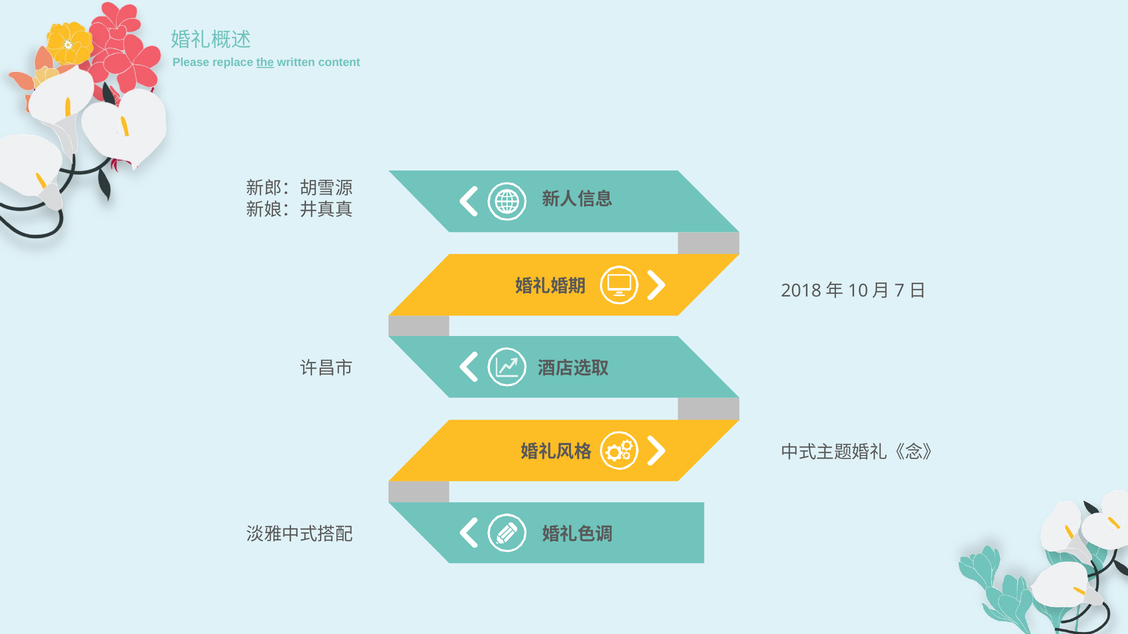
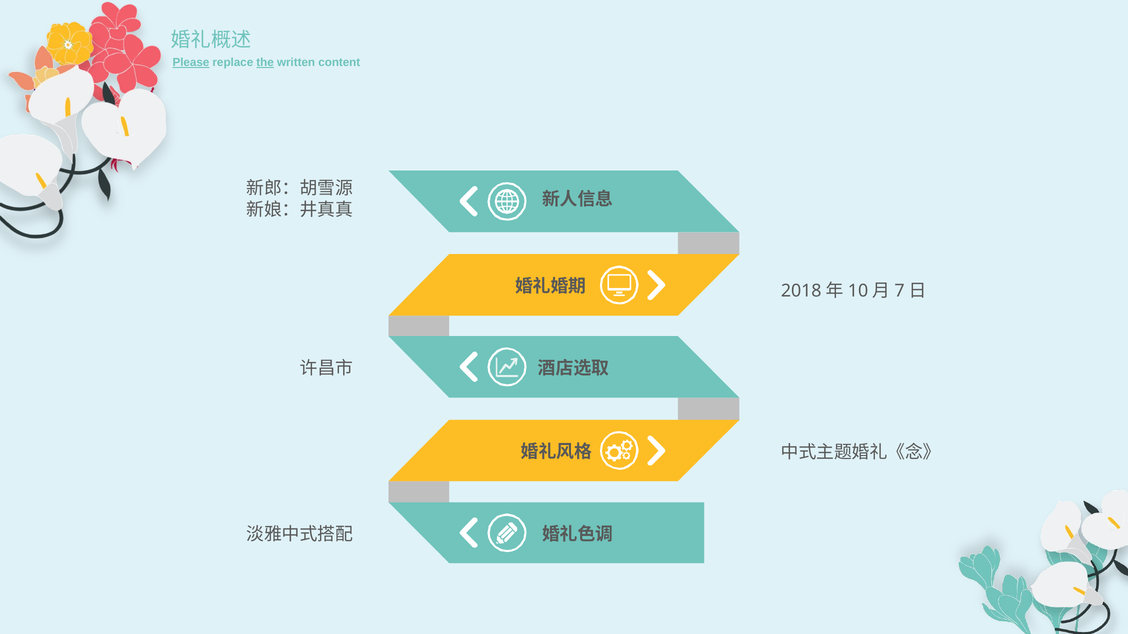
Please underline: none -> present
